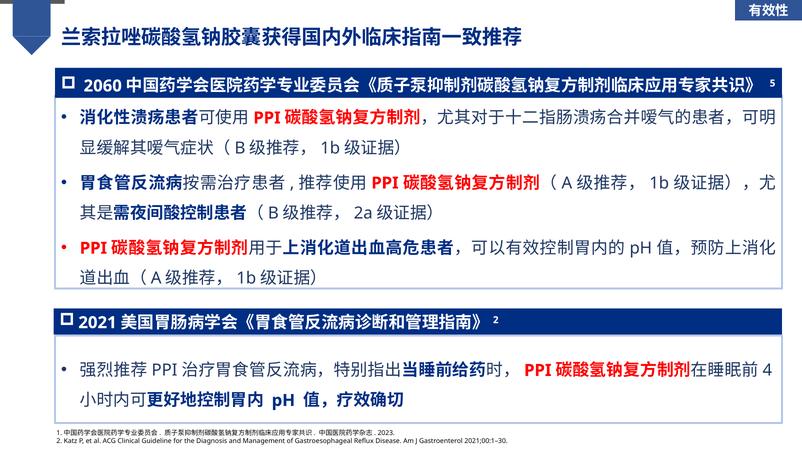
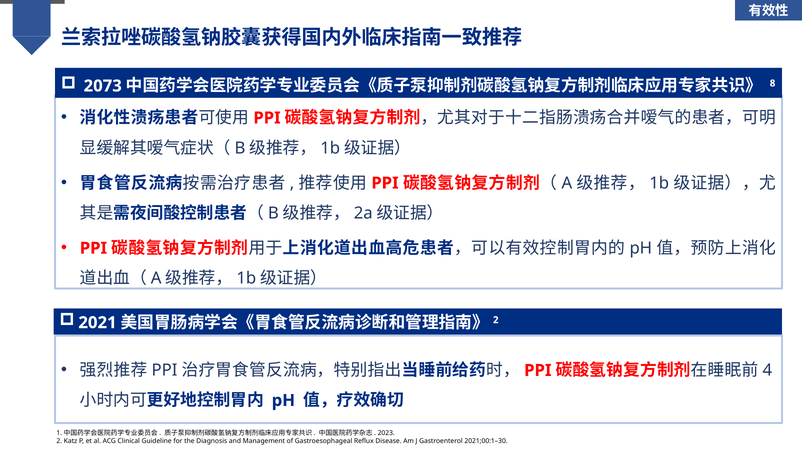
2060: 2060 -> 2073
5: 5 -> 8
